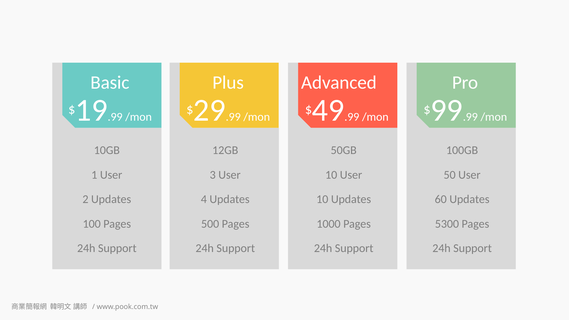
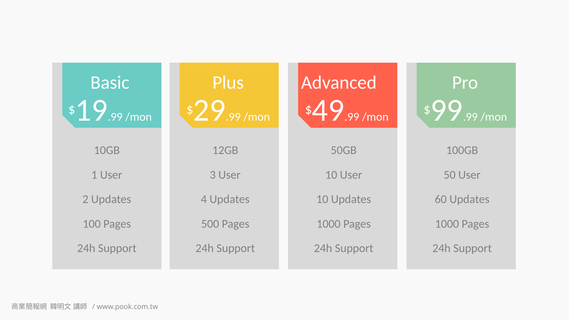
5300 at (447, 224): 5300 -> 1000
